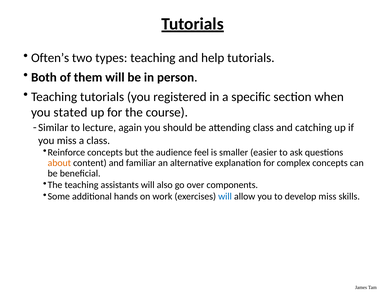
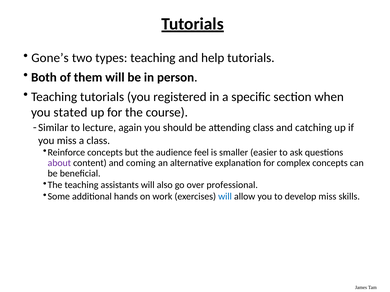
Often’s: Often’s -> Gone’s
about colour: orange -> purple
familiar: familiar -> coming
components: components -> professional
